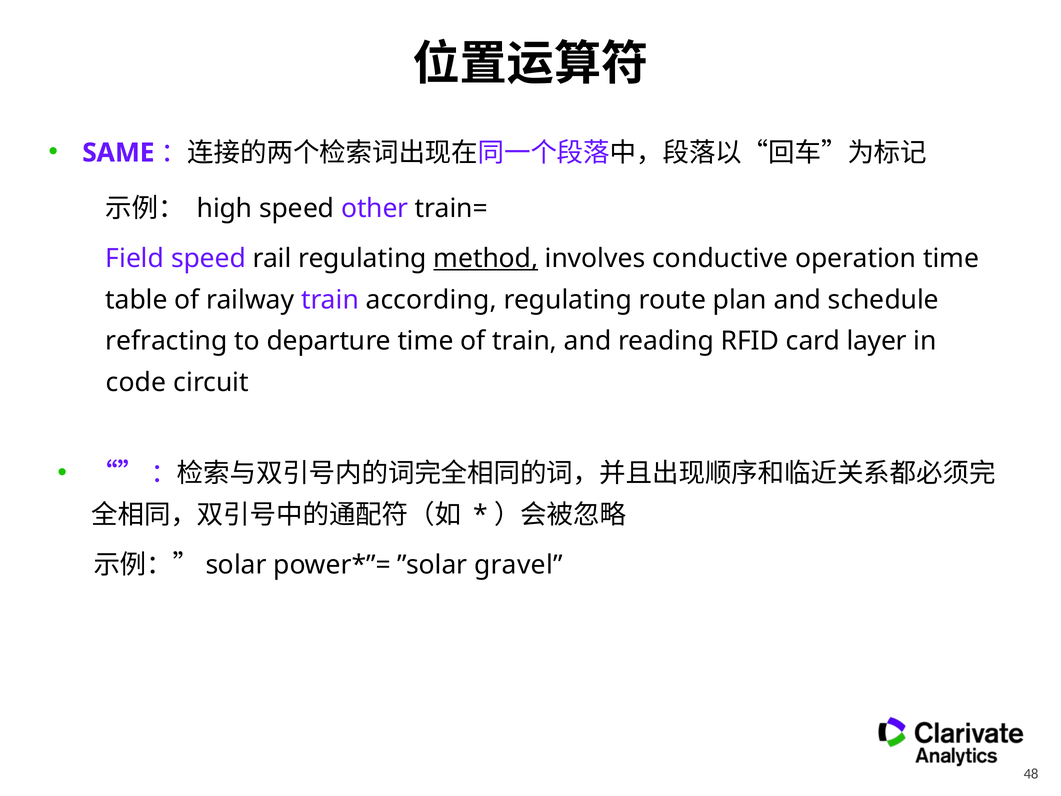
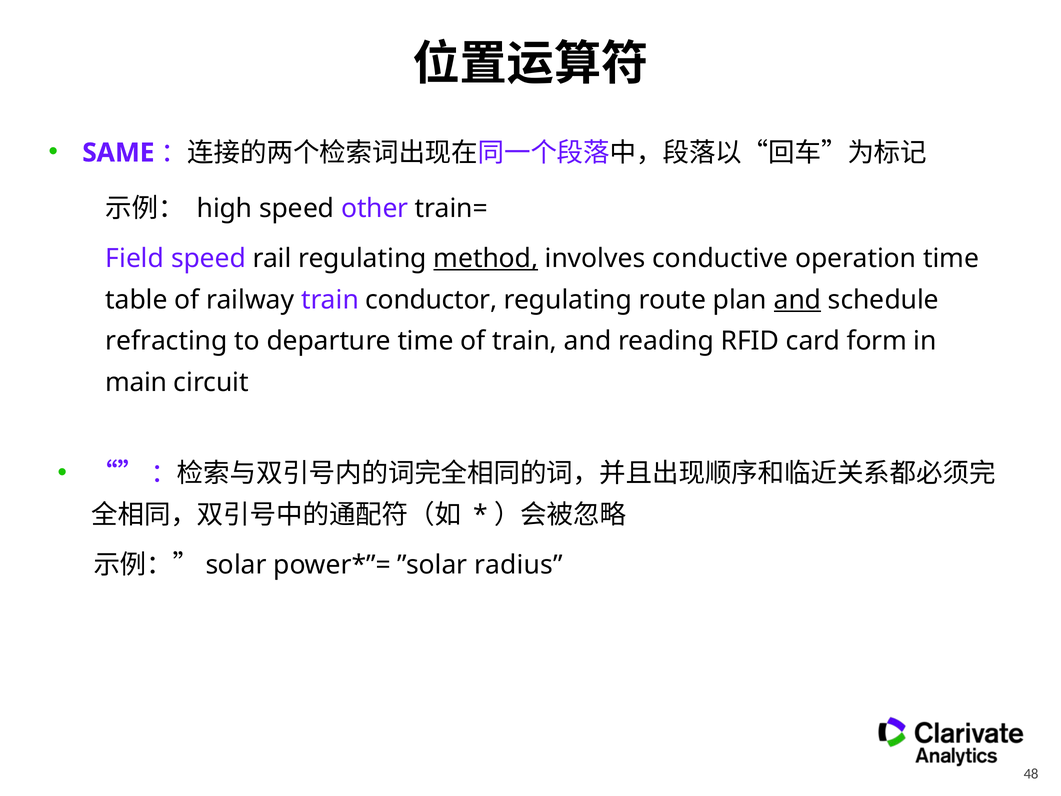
according: according -> conductor
and at (798, 300) underline: none -> present
layer: layer -> form
code: code -> main
gravel: gravel -> radius
